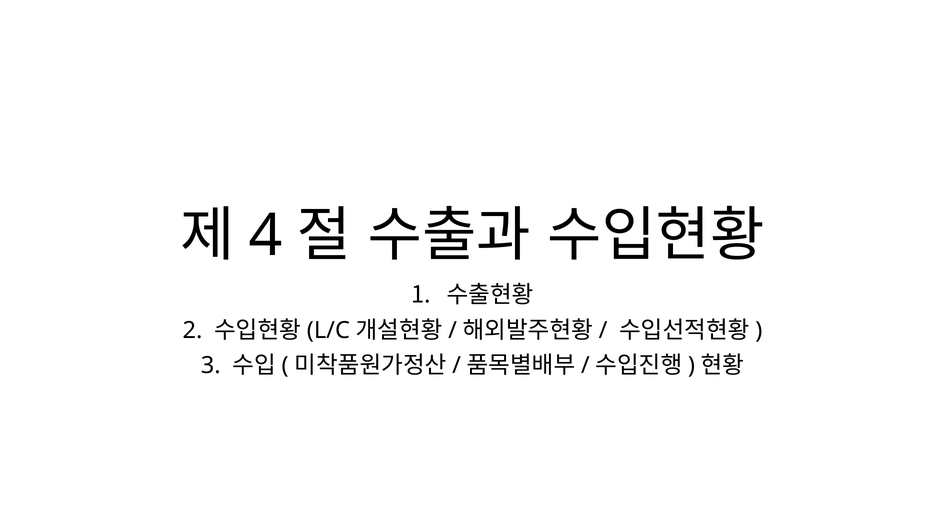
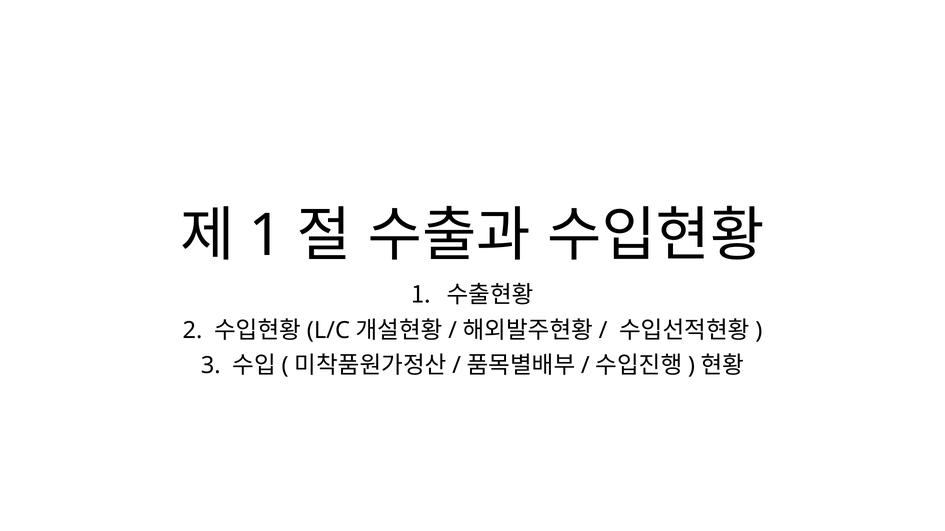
4 at (266, 236): 4 -> 1
